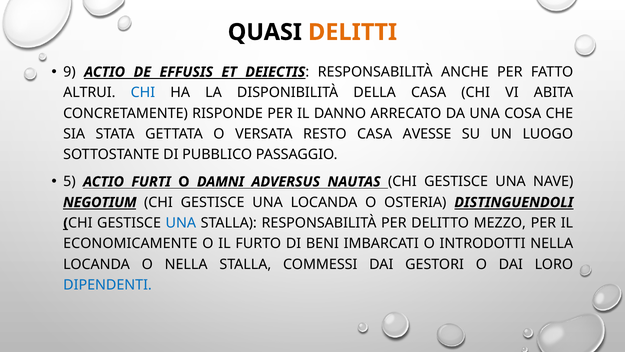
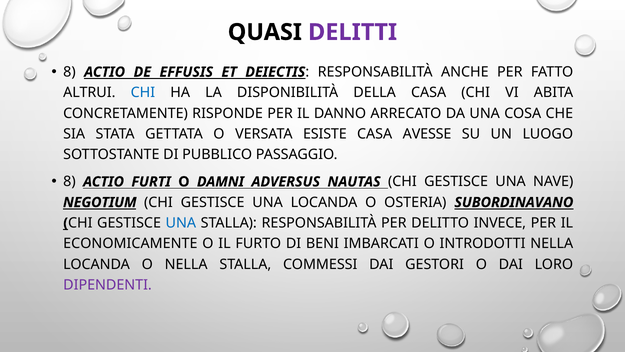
DELITTI colour: orange -> purple
9 at (69, 72): 9 -> 8
RESTO: RESTO -> ESISTE
5 at (69, 182): 5 -> 8
DISTINGUENDOLI: DISTINGUENDOLI -> SUBORDINAVANO
MEZZO: MEZZO -> INVECE
DIPENDENTI colour: blue -> purple
